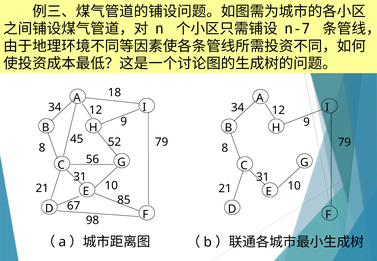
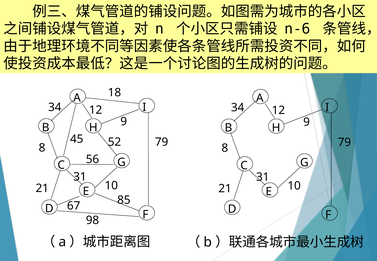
n-7: n-7 -> n-6
